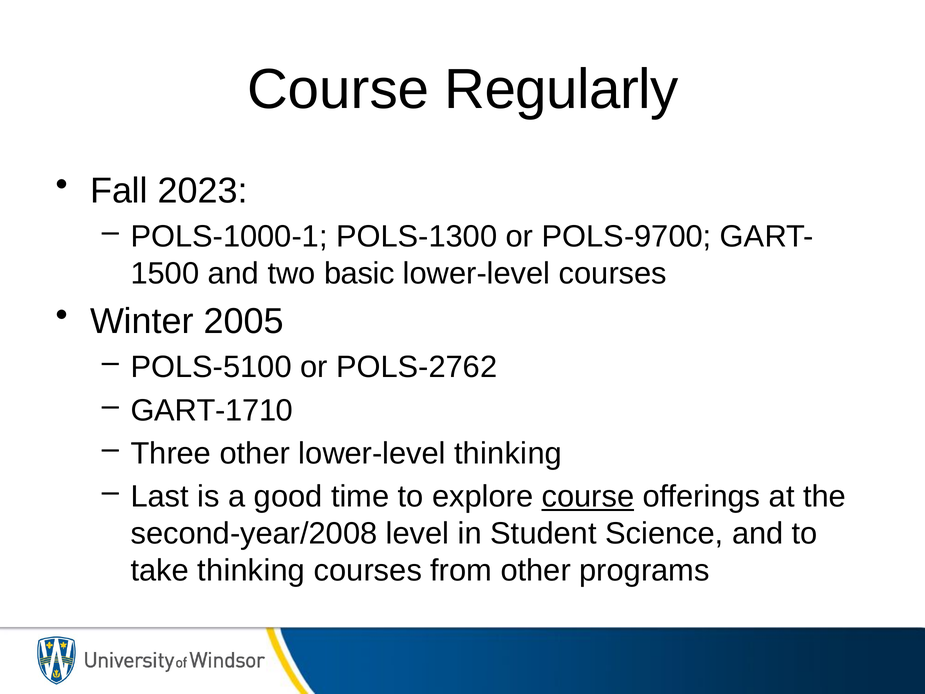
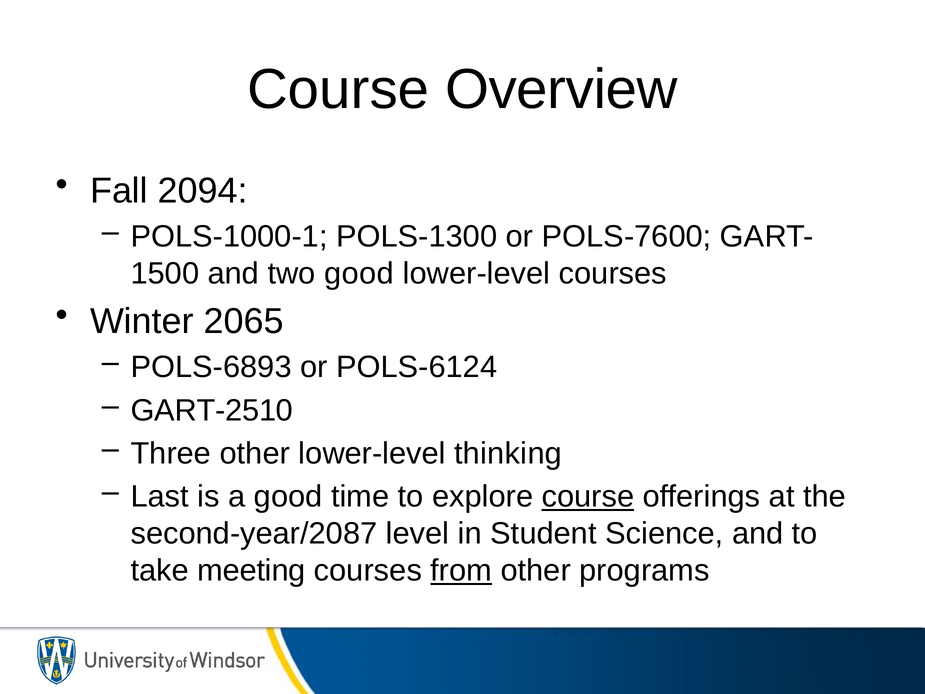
Regularly: Regularly -> Overview
2023: 2023 -> 2094
POLS-9700: POLS-9700 -> POLS-7600
two basic: basic -> good
2005: 2005 -> 2065
POLS-5100: POLS-5100 -> POLS-6893
POLS-2762: POLS-2762 -> POLS-6124
GART-1710: GART-1710 -> GART-2510
second-year/2008: second-year/2008 -> second-year/2087
take thinking: thinking -> meeting
from underline: none -> present
